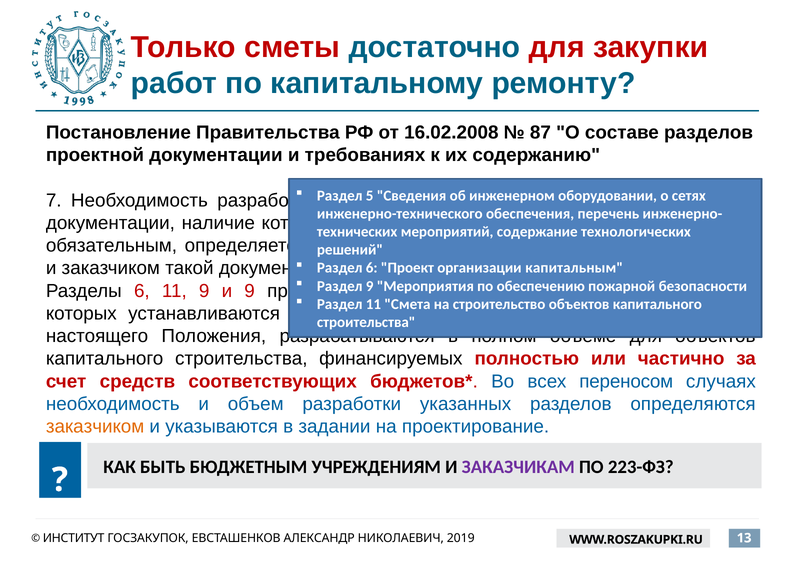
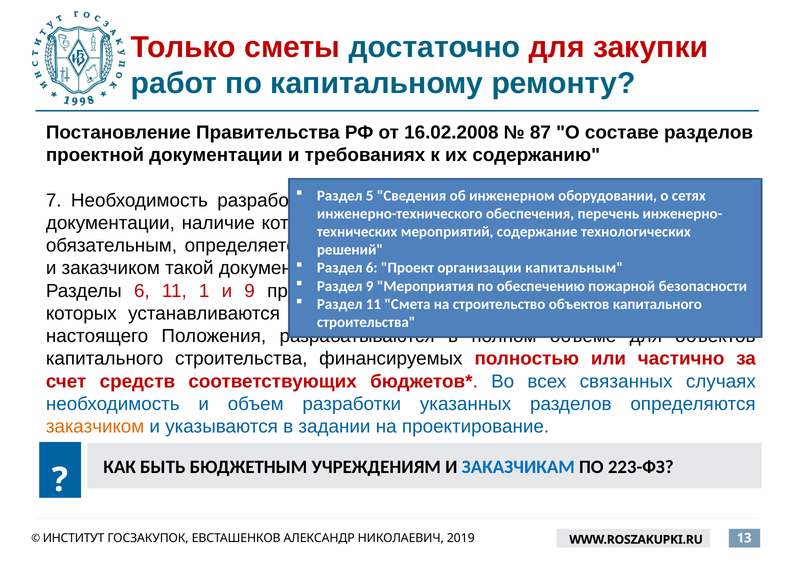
11 9: 9 -> 1
переносом: переносом -> связанных
ЗАКАЗЧИКАМ colour: purple -> blue
